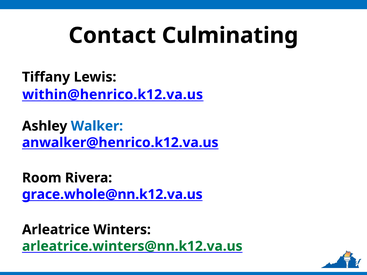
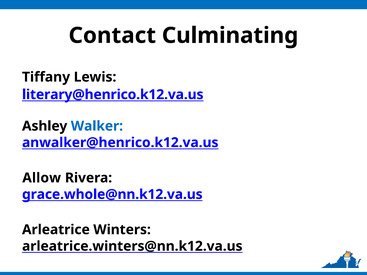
within@henrico.k12.va.us: within@henrico.k12.va.us -> literary@henrico.k12.va.us
Room: Room -> Allow
arleatrice.winters@nn.k12.va.us colour: green -> black
